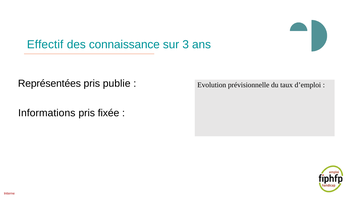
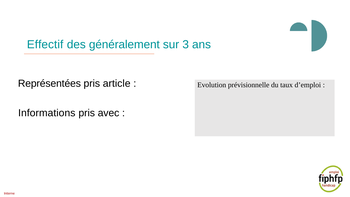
connaissance: connaissance -> généralement
publie: publie -> article
fixée: fixée -> avec
